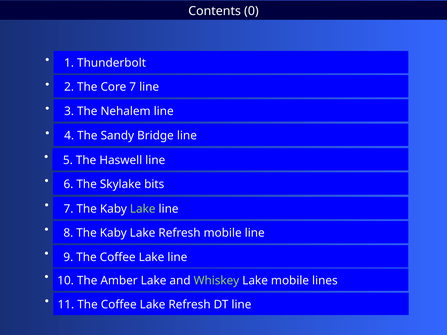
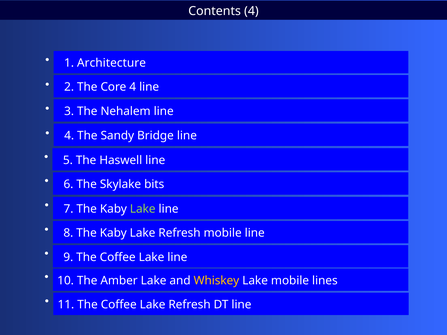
Contents 0: 0 -> 4
Thunderbolt: Thunderbolt -> Architecture
Core 7: 7 -> 4
Whiskey colour: light green -> yellow
